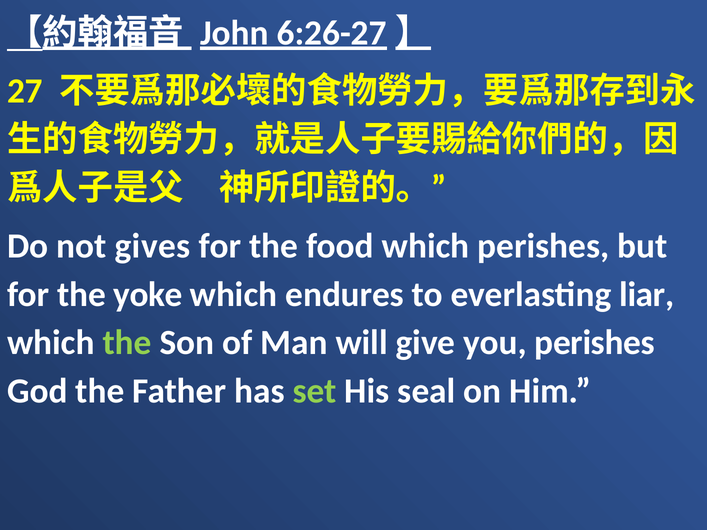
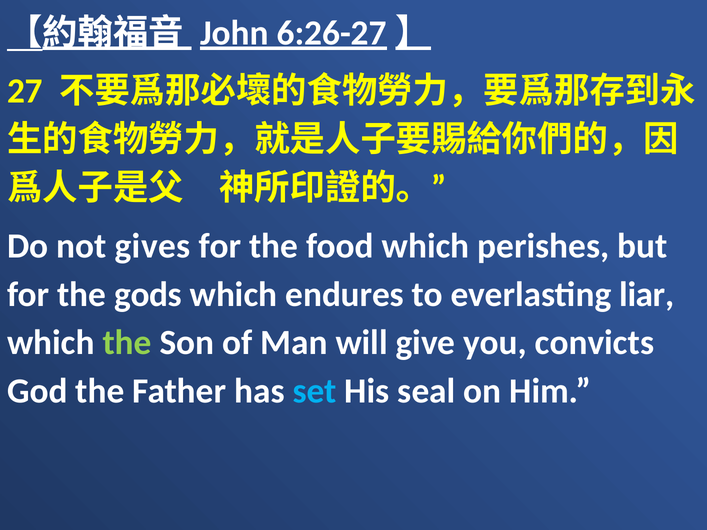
yoke: yoke -> gods
you perishes: perishes -> convicts
set colour: light green -> light blue
